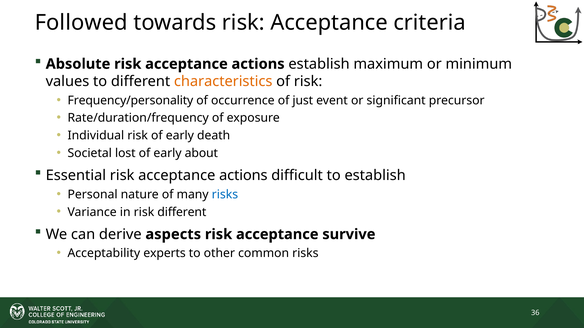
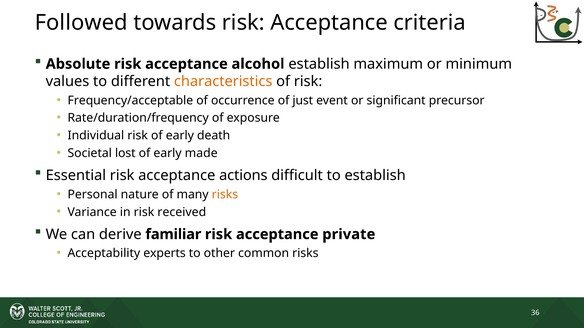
Absolute risk acceptance actions: actions -> alcohol
Frequency/personality: Frequency/personality -> Frequency/acceptable
about: about -> made
risks at (225, 195) colour: blue -> orange
risk different: different -> received
aspects: aspects -> familiar
survive: survive -> private
